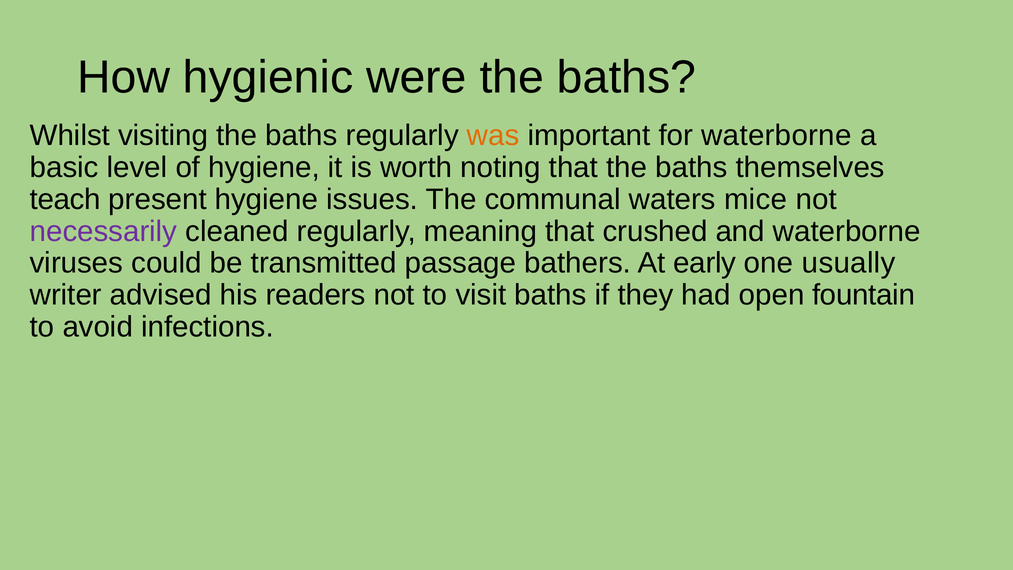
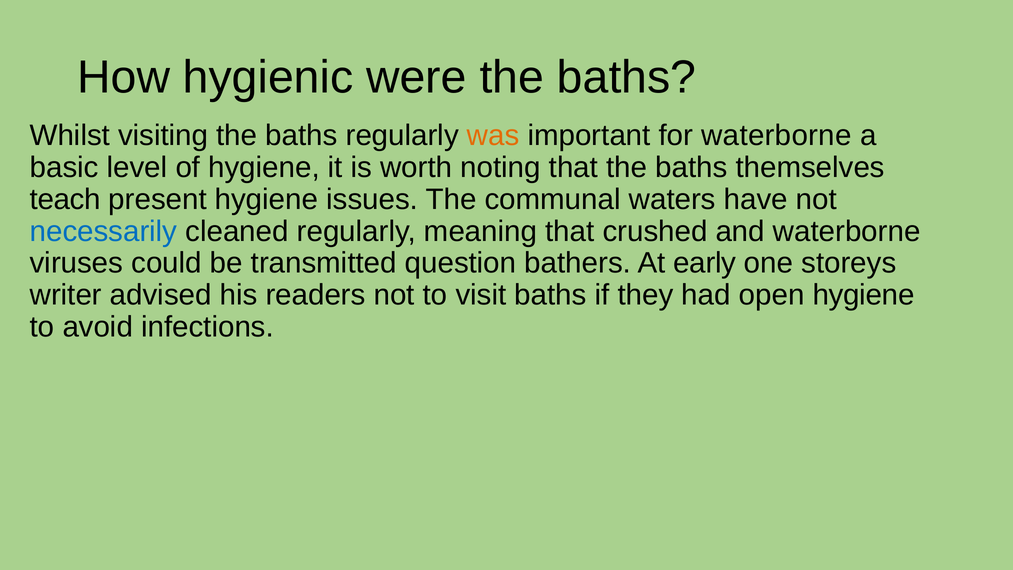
mice: mice -> have
necessarily colour: purple -> blue
passage: passage -> question
usually: usually -> storeys
open fountain: fountain -> hygiene
